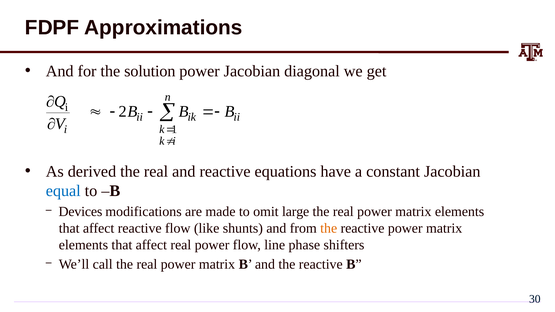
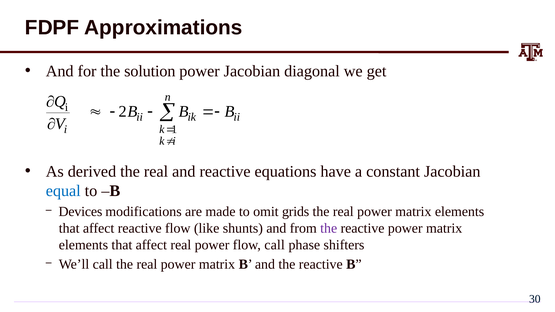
large: large -> grids
the at (329, 228) colour: orange -> purple
flow line: line -> call
